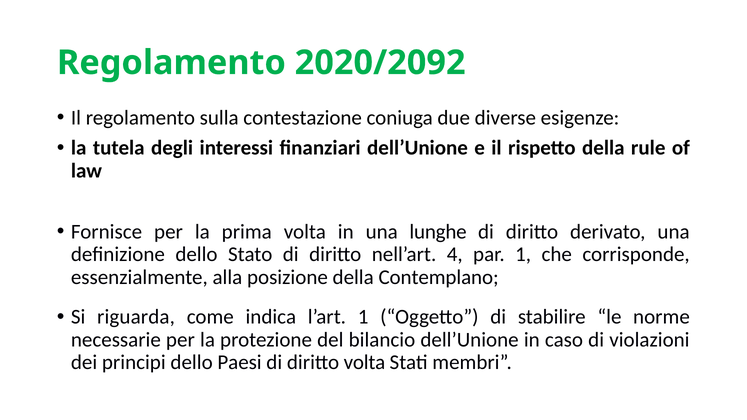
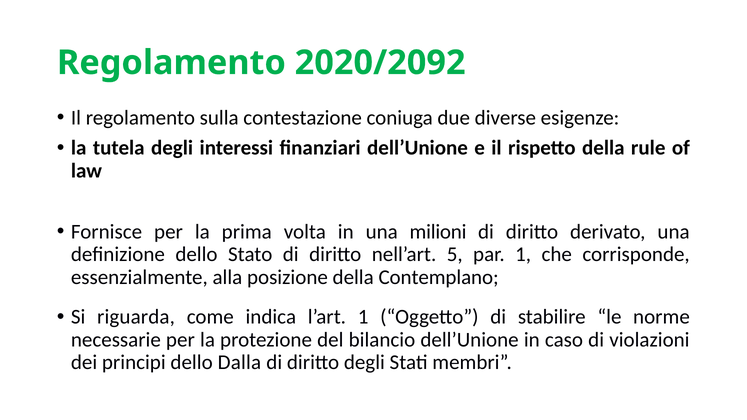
lunghe: lunghe -> milioni
4: 4 -> 5
Paesi: Paesi -> Dalla
diritto volta: volta -> degli
